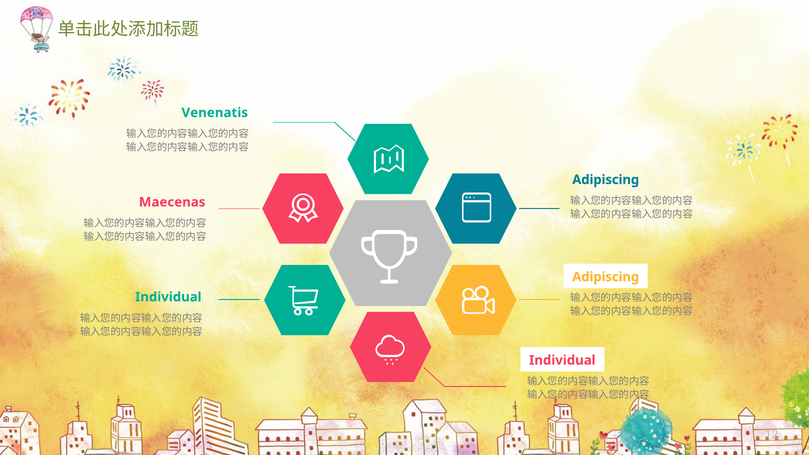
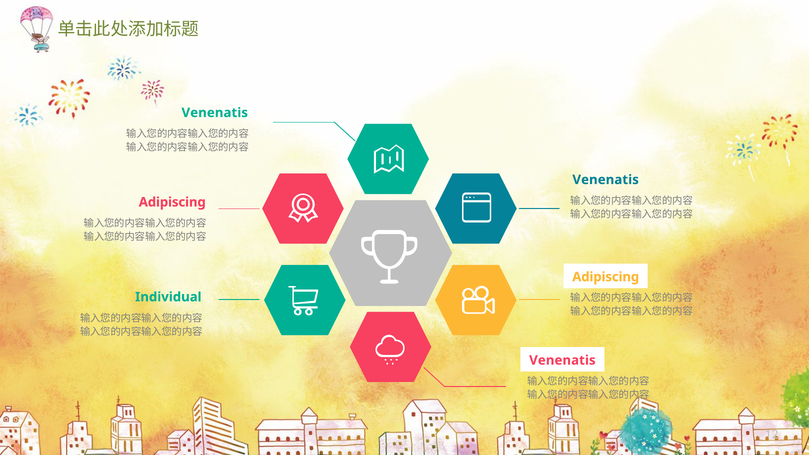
Adipiscing at (606, 180): Adipiscing -> Venenatis
Maecenas at (172, 202): Maecenas -> Adipiscing
Individual at (562, 360): Individual -> Venenatis
